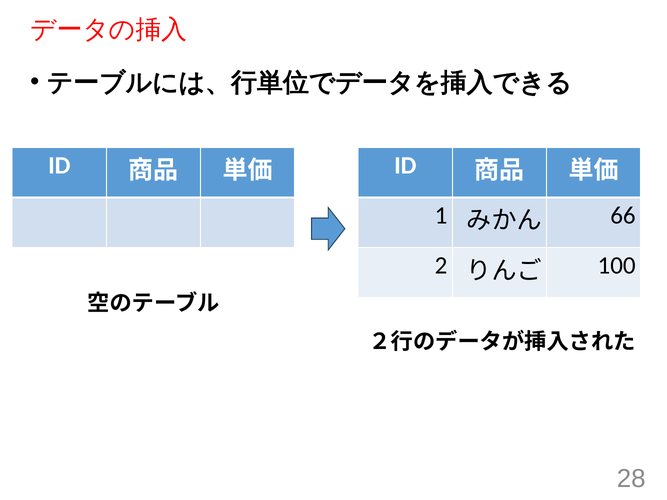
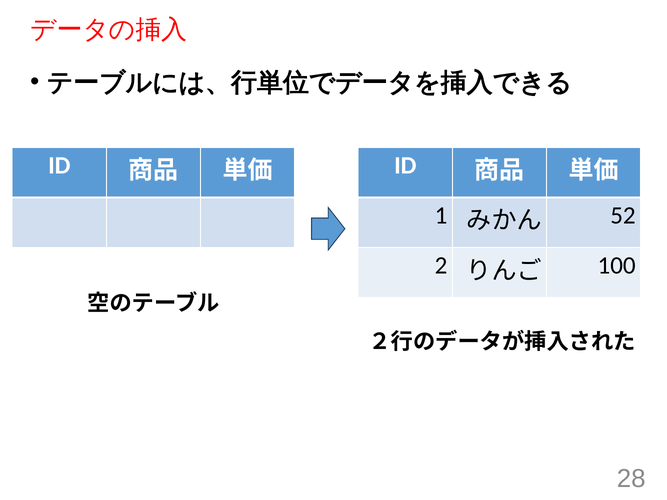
66: 66 -> 52
